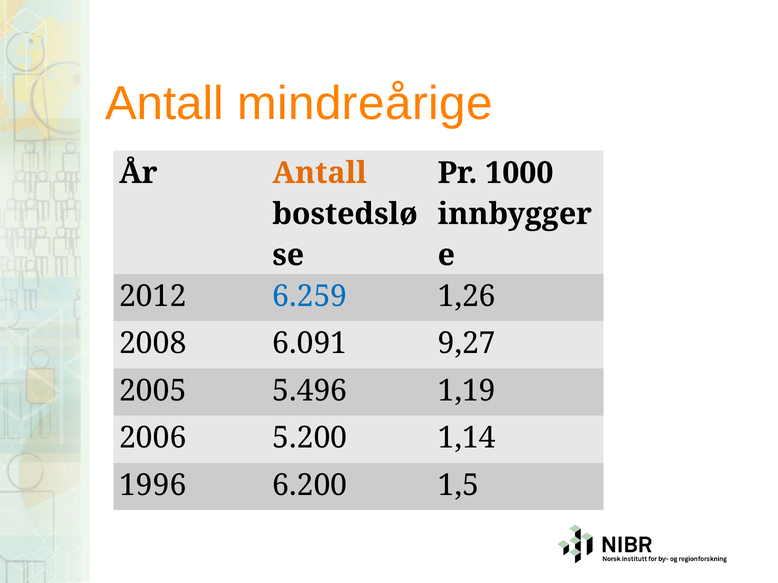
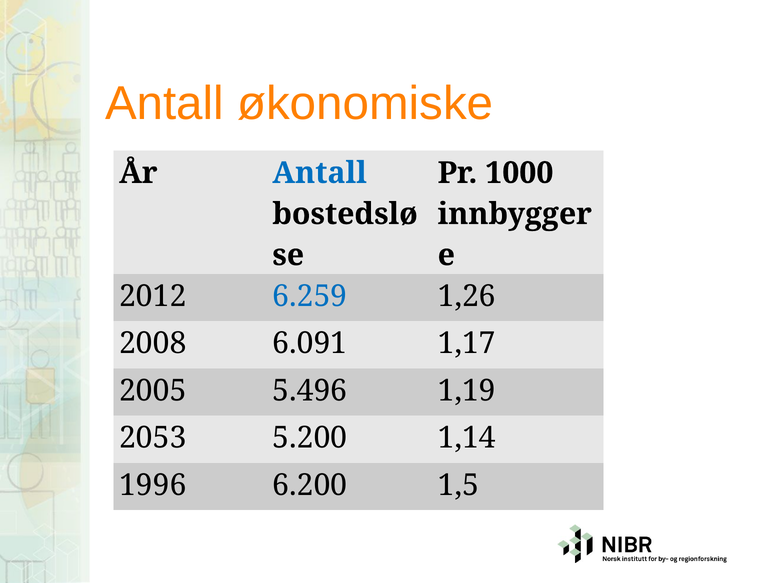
mindreårige: mindreårige -> økonomiske
Antall at (320, 173) colour: orange -> blue
9,27: 9,27 -> 1,17
2006: 2006 -> 2053
